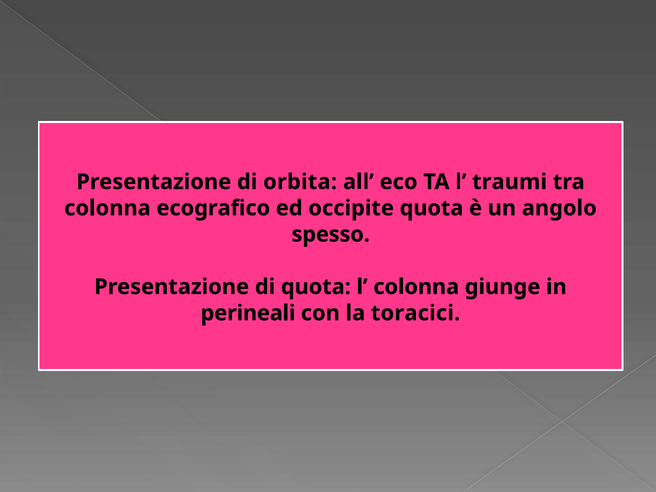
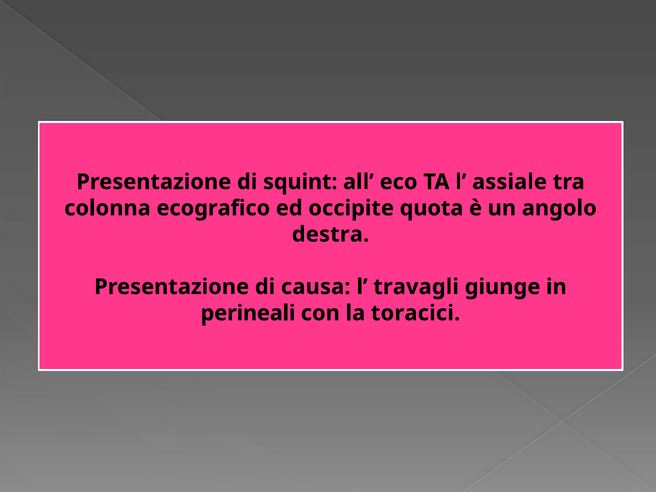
orbita: orbita -> squint
traumi: traumi -> assiale
spesso: spesso -> destra
di quota: quota -> causa
l colonna: colonna -> travagli
